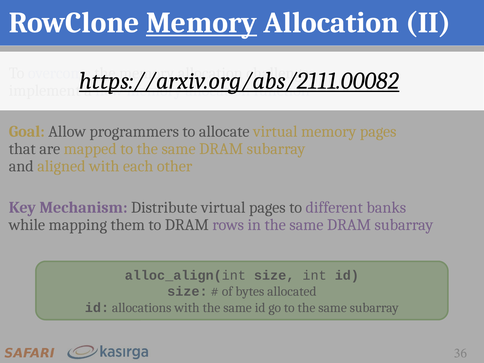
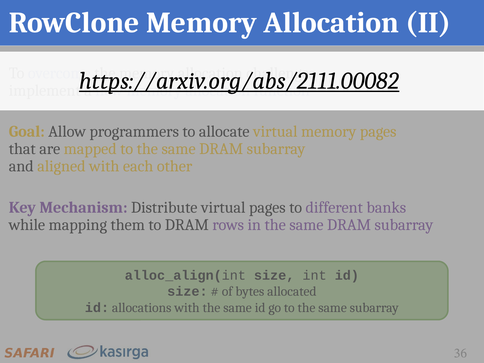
Memory at (202, 23) underline: present -> none
